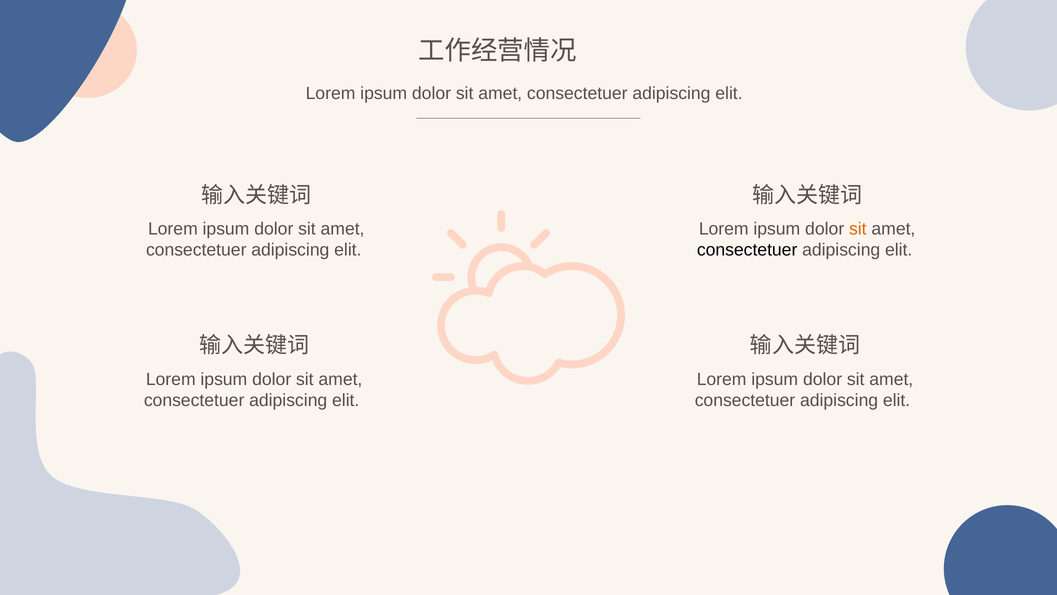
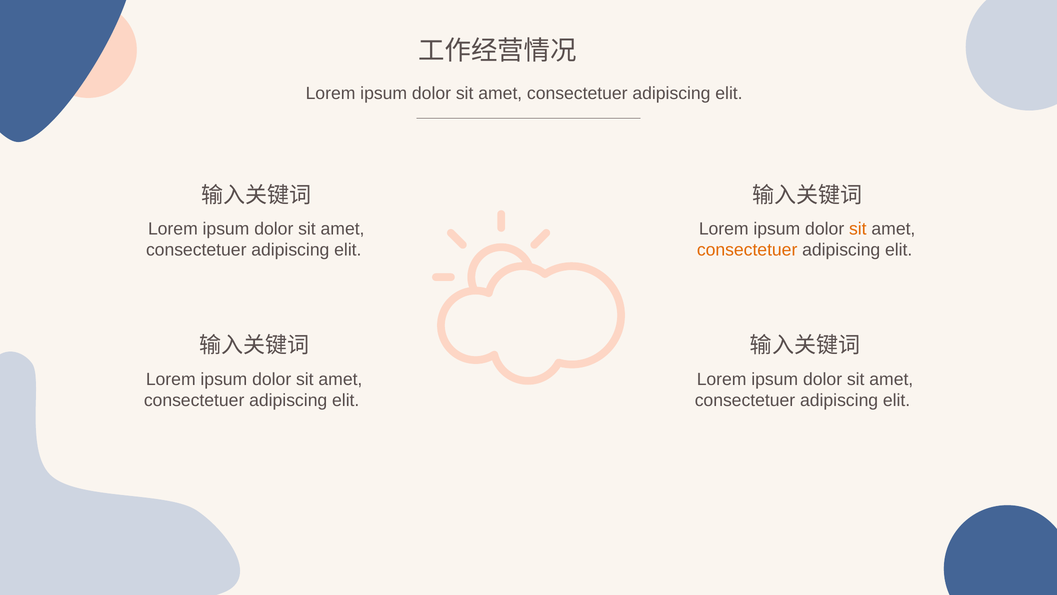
consectetuer at (747, 250) colour: black -> orange
